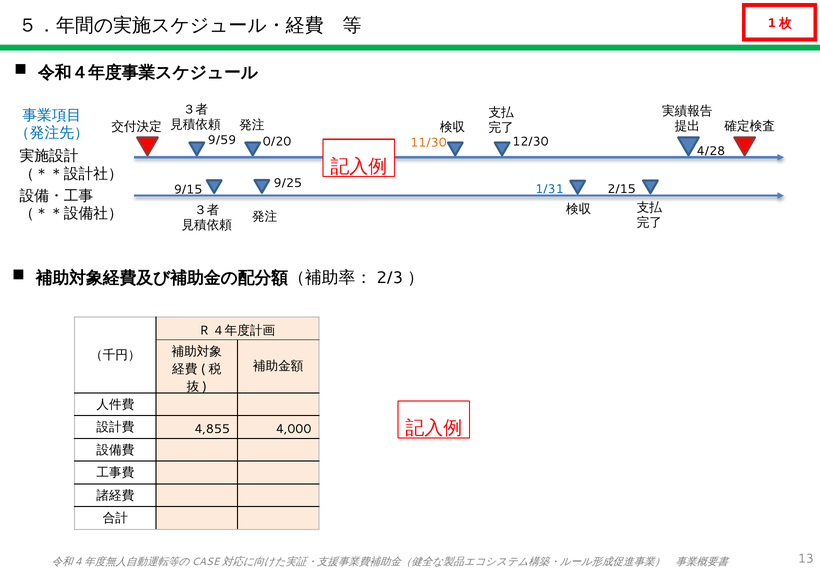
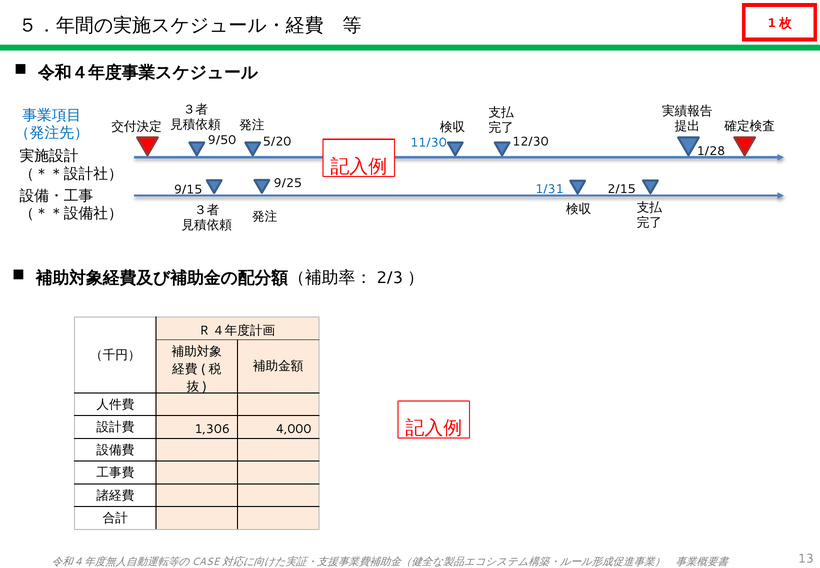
9/59: 9/59 -> 9/50
0/20: 0/20 -> 5/20
11/30 colour: orange -> blue
4/28: 4/28 -> 1/28
4,855: 4,855 -> 1,306
